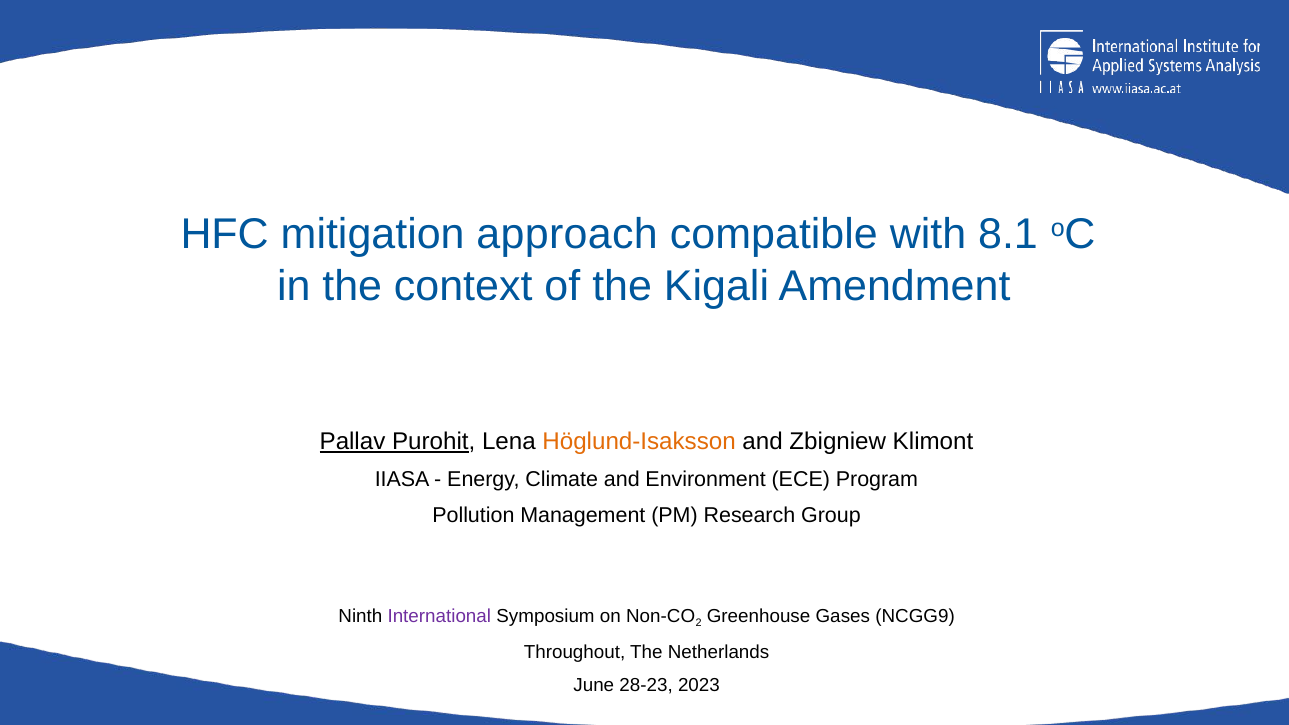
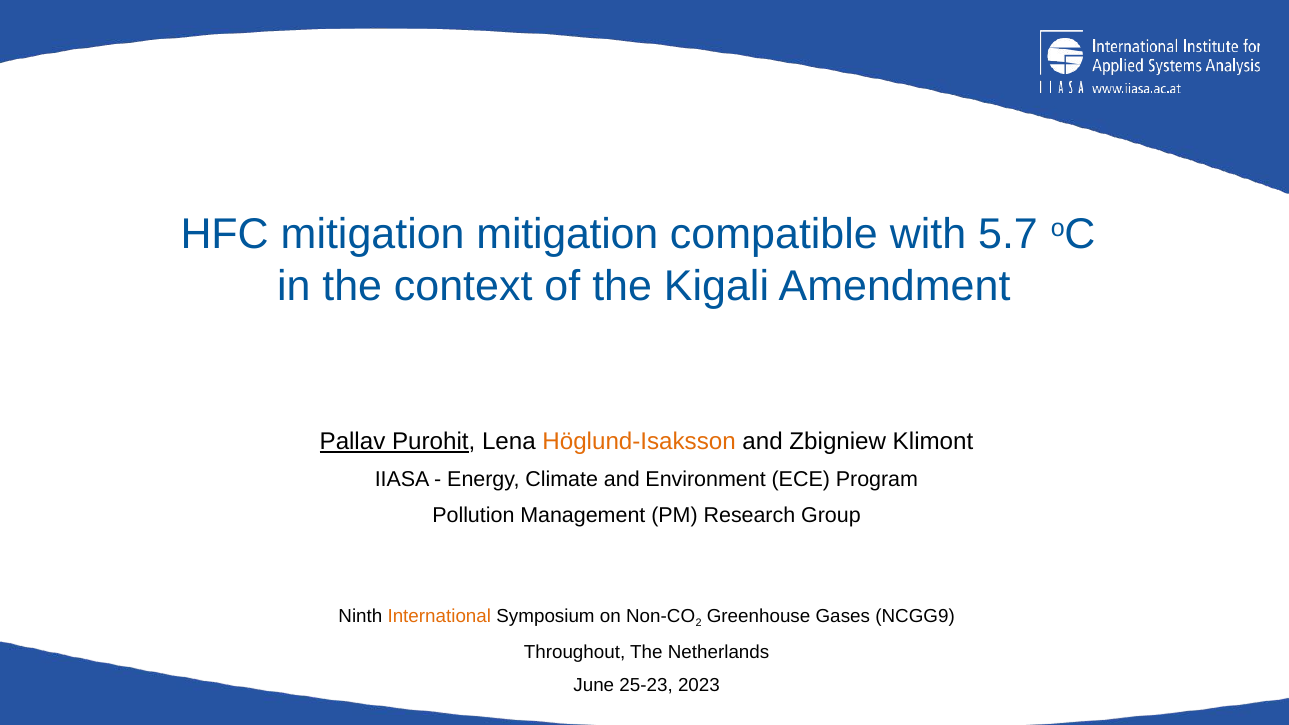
mitigation approach: approach -> mitigation
8.1: 8.1 -> 5.7
International colour: purple -> orange
28-23: 28-23 -> 25-23
